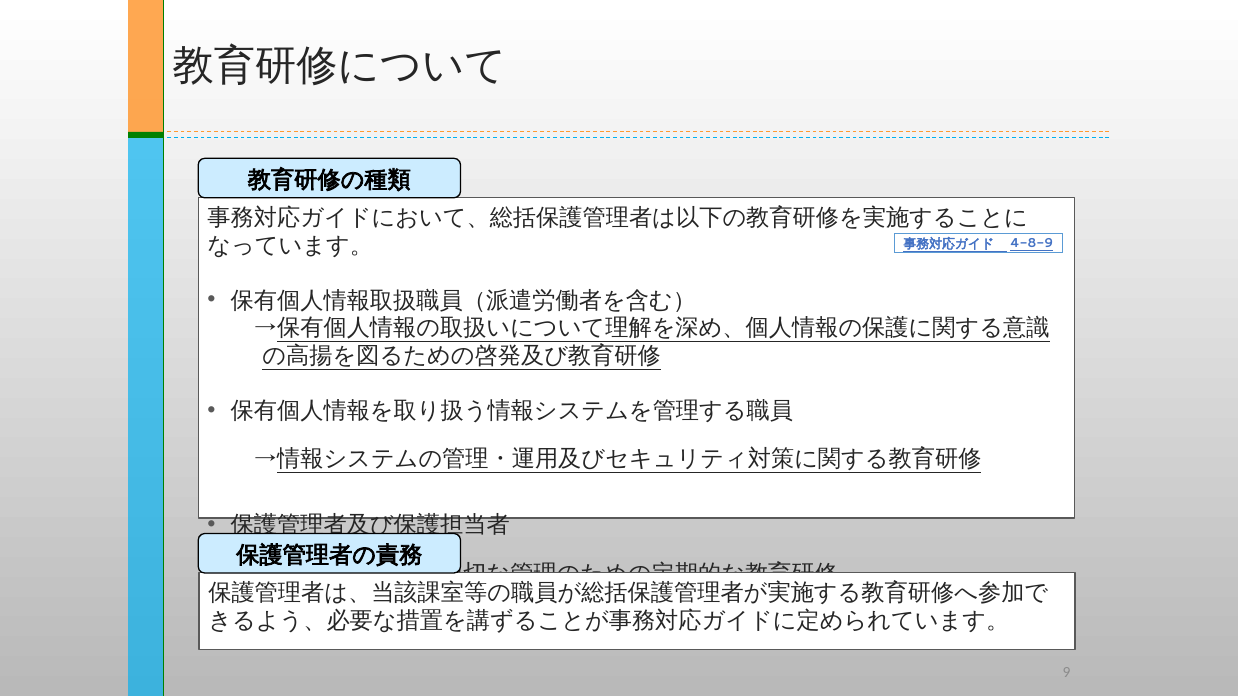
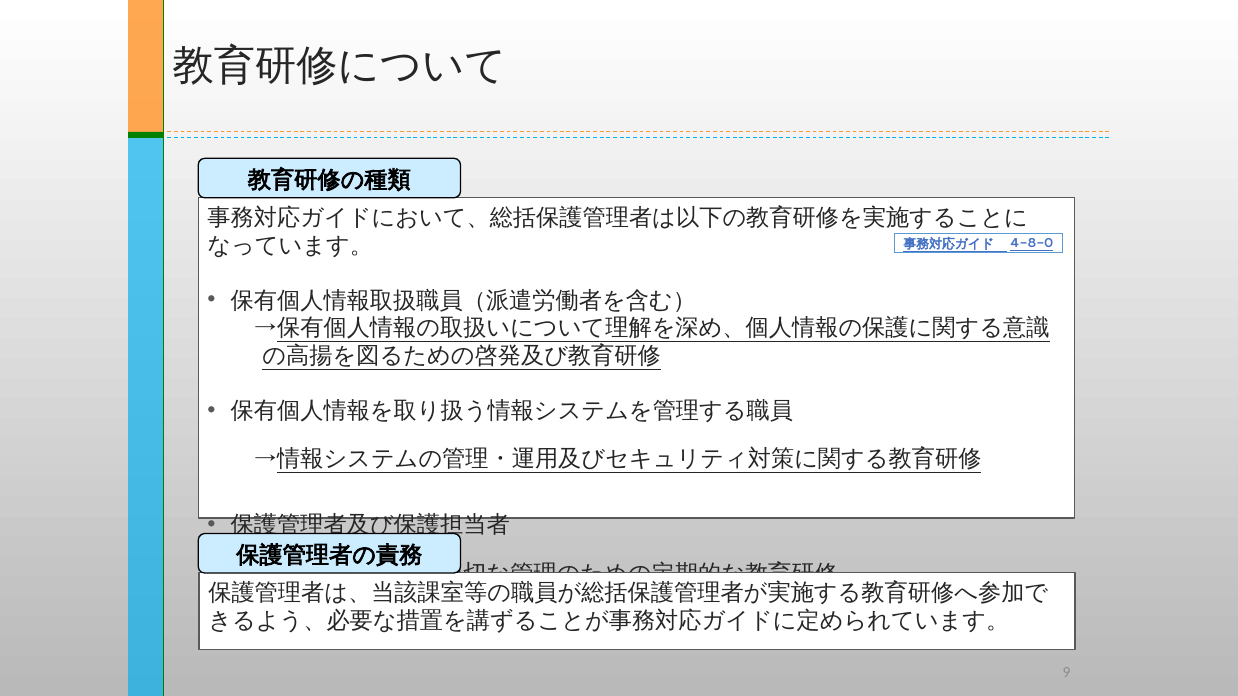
4-8-9: 4-8-9 -> 4-8-0
